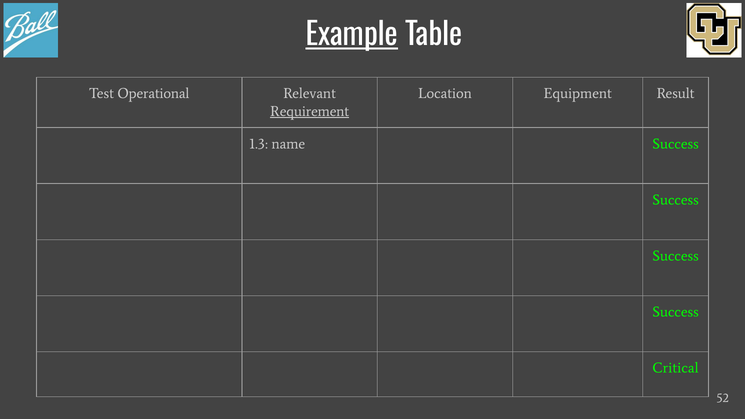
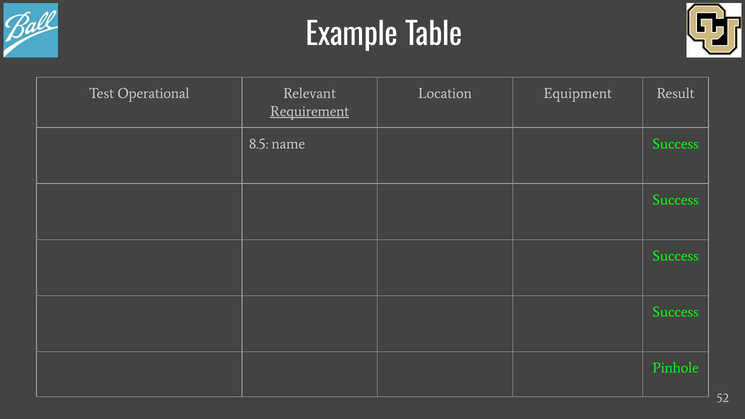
Example underline: present -> none
1.3: 1.3 -> 8.5
Critical: Critical -> Pinhole
